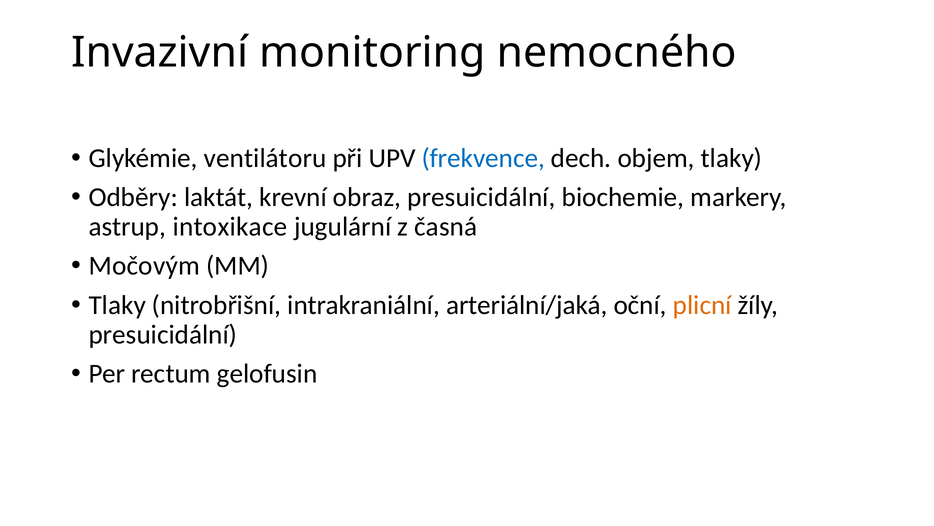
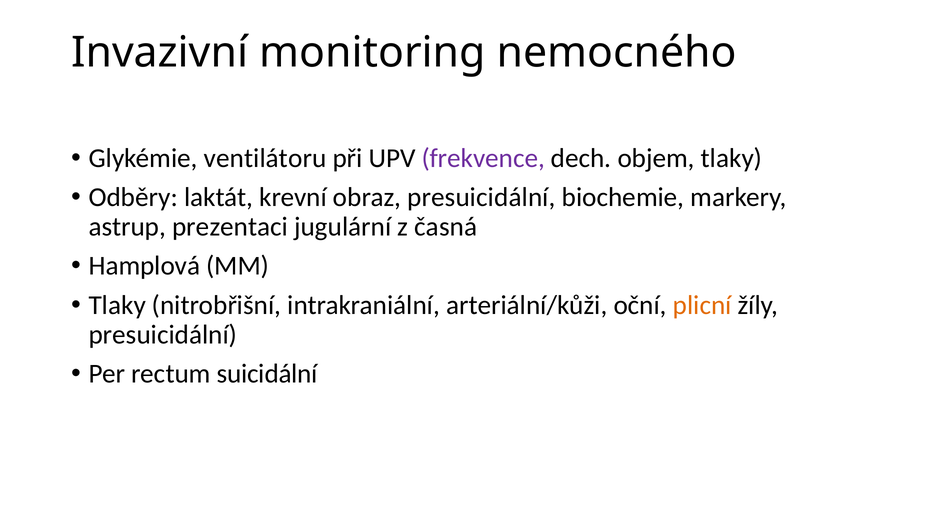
frekvence colour: blue -> purple
intoxikace: intoxikace -> prezentaci
Močovým: Močovým -> Hamplová
arteriální/jaká: arteriální/jaká -> arteriální/kůži
gelofusin: gelofusin -> suicidální
